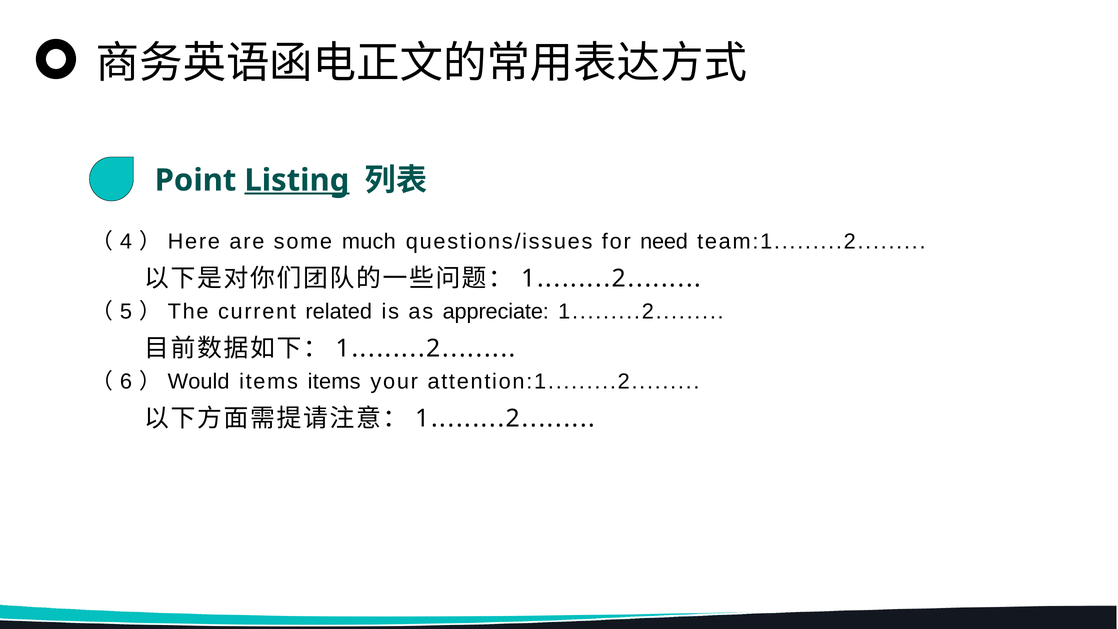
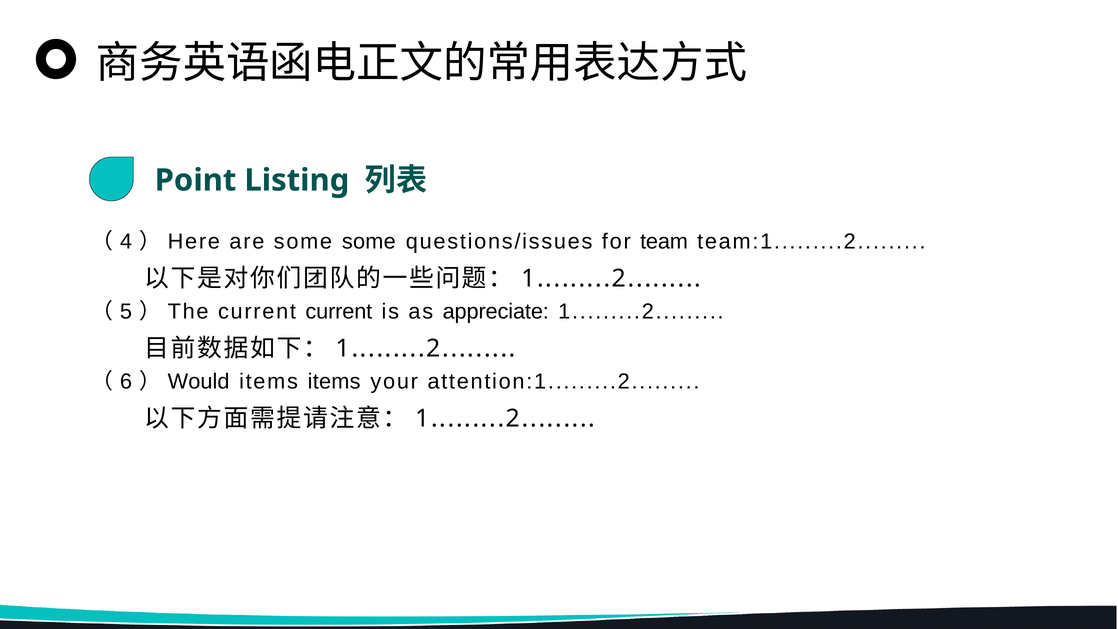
Listing underline: present -> none
some much: much -> some
need: need -> team
current related: related -> current
